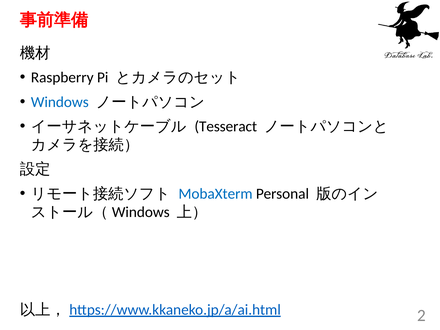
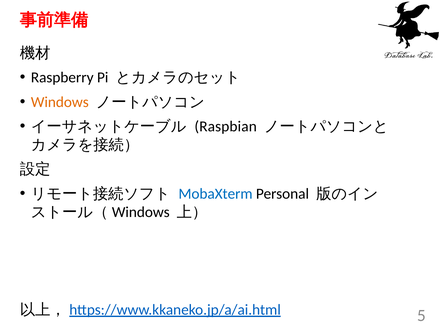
Windows colour: blue -> orange
Tesseract: Tesseract -> Raspbian
2: 2 -> 5
